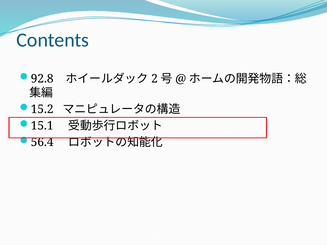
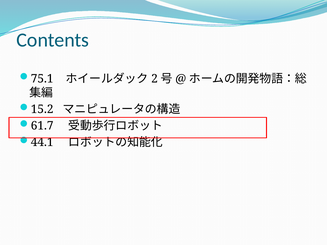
92.8: 92.8 -> 75.1
15.1: 15.1 -> 61.7
56.4: 56.4 -> 44.1
